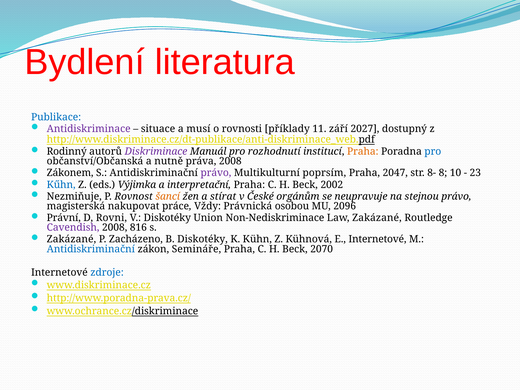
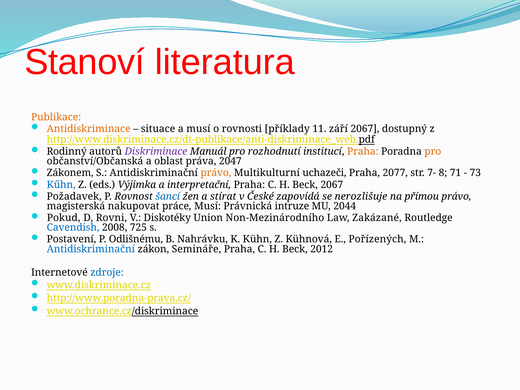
Bydlení: Bydlení -> Stanoví
Publikace colour: blue -> orange
Antidiskriminace colour: purple -> orange
září 2027: 2027 -> 2067
pro at (433, 152) colour: blue -> orange
nutně: nutně -> oblast
práva 2008: 2008 -> 2047
právo at (216, 173) colour: purple -> orange
poprsím: poprsím -> uchazeči
2047: 2047 -> 2077
8-: 8- -> 7-
10: 10 -> 71
23: 23 -> 73
Beck 2002: 2002 -> 2067
Nezmiňuje: Nezmiňuje -> Požadavek
šancí colour: orange -> blue
orgánům: orgánům -> zapovídá
neupravuje: neupravuje -> nerozlišuje
stejnou: stejnou -> přímou
práce Vždy: Vždy -> Musí
osobou: osobou -> intruze
2096: 2096 -> 2044
Právní: Právní -> Pokud
Non-Nediskriminace: Non-Nediskriminace -> Non-Mezinárodního
Cavendish colour: purple -> blue
816: 816 -> 725
Zakázané at (71, 239): Zakázané -> Postavení
Zacházeno: Zacházeno -> Odlišnému
B Diskotéky: Diskotéky -> Nahrávku
E Internetové: Internetové -> Pořízených
2070: 2070 -> 2012
